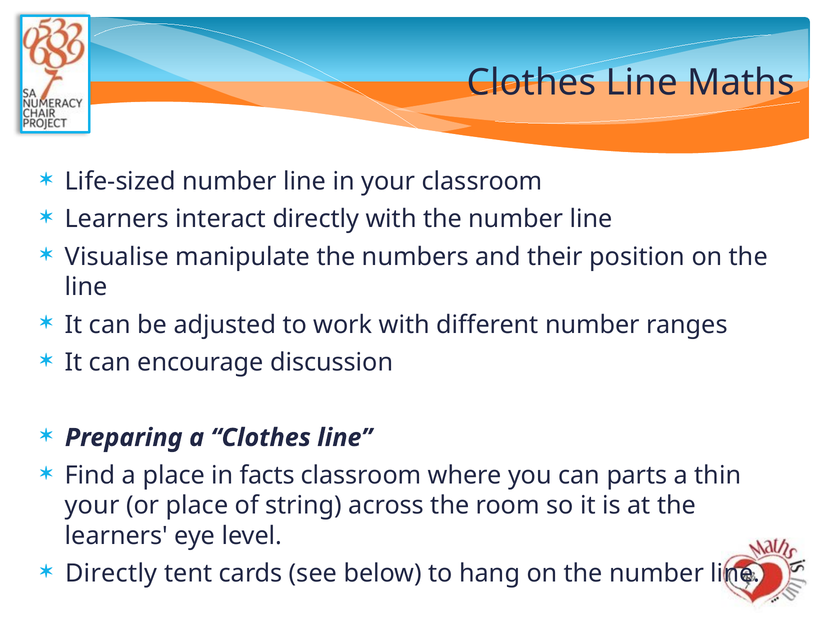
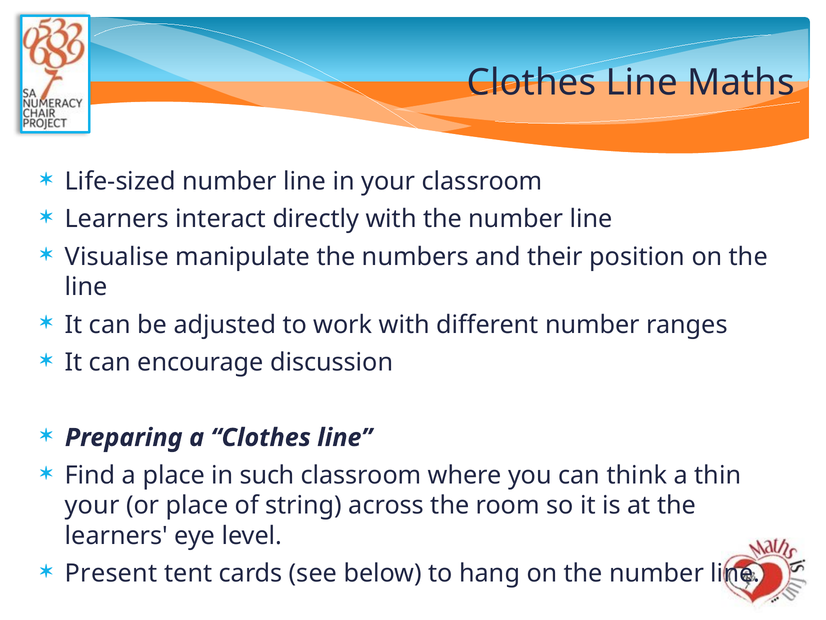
facts: facts -> such
parts: parts -> think
Directly at (111, 573): Directly -> Present
